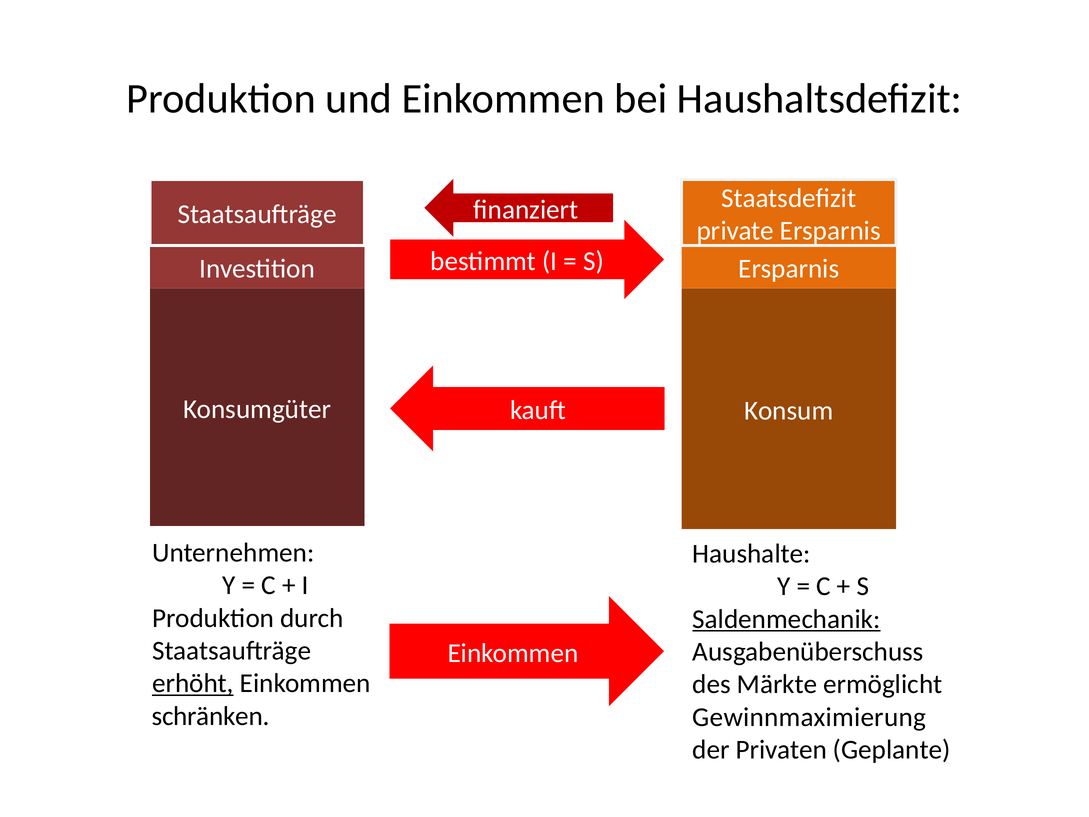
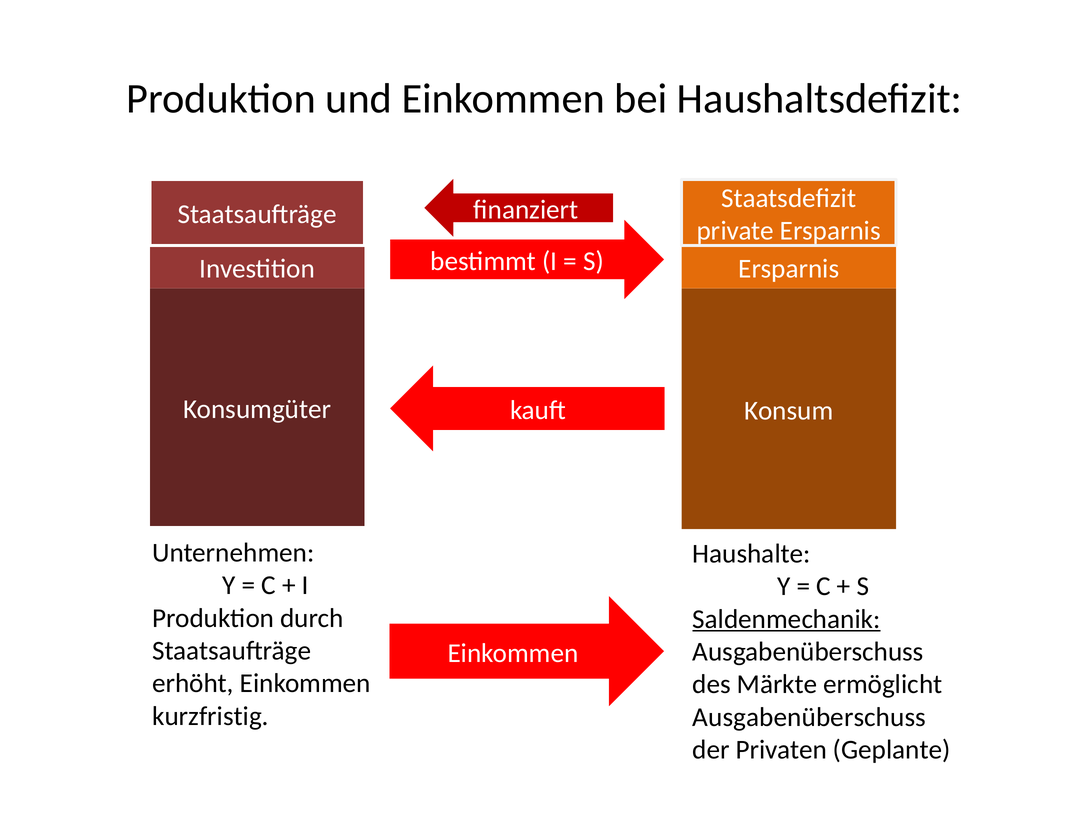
erhöht underline: present -> none
schränken: schränken -> kurzfristig
Gewinnmaximierung at (809, 717): Gewinnmaximierung -> Ausgabenüberschuss
